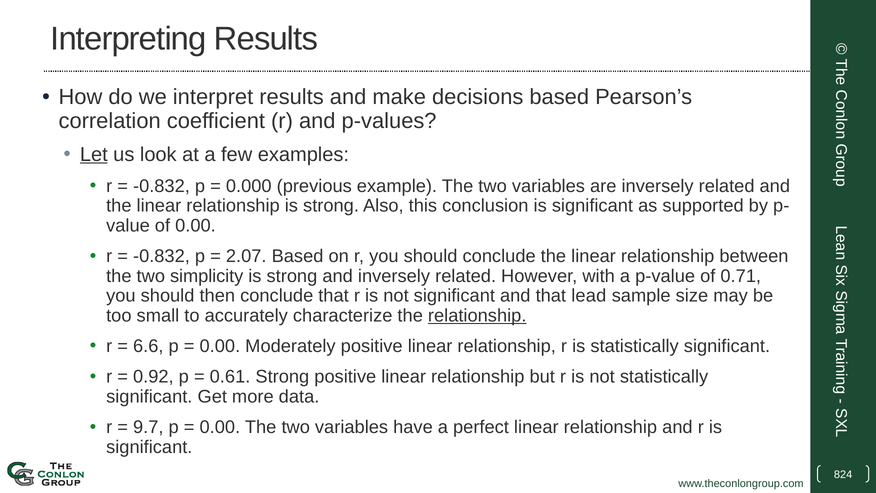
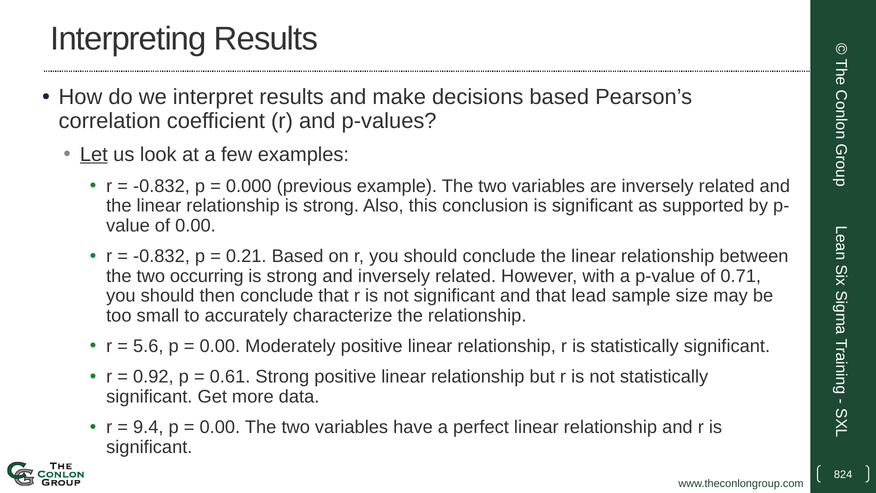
2.07: 2.07 -> 0.21
simplicity: simplicity -> occurring
relationship at (477, 315) underline: present -> none
6.6: 6.6 -> 5.6
9.7: 9.7 -> 9.4
